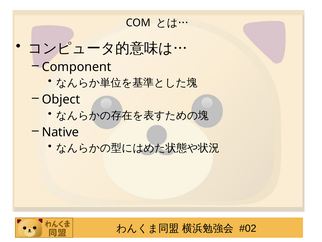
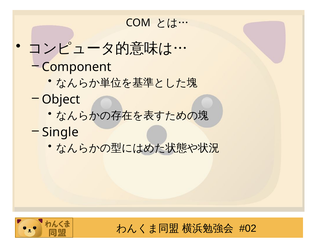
Native: Native -> Single
